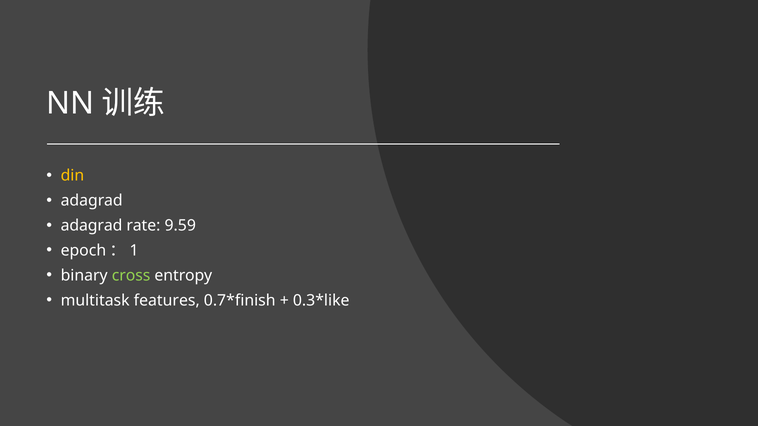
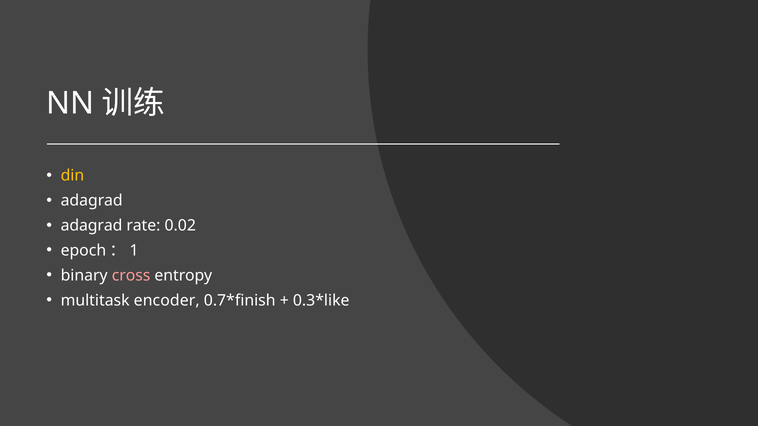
9.59: 9.59 -> 0.02
cross colour: light green -> pink
features: features -> encoder
